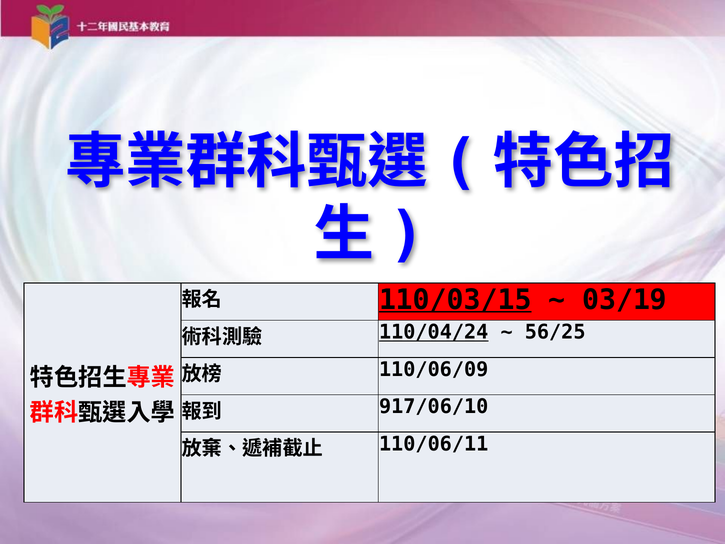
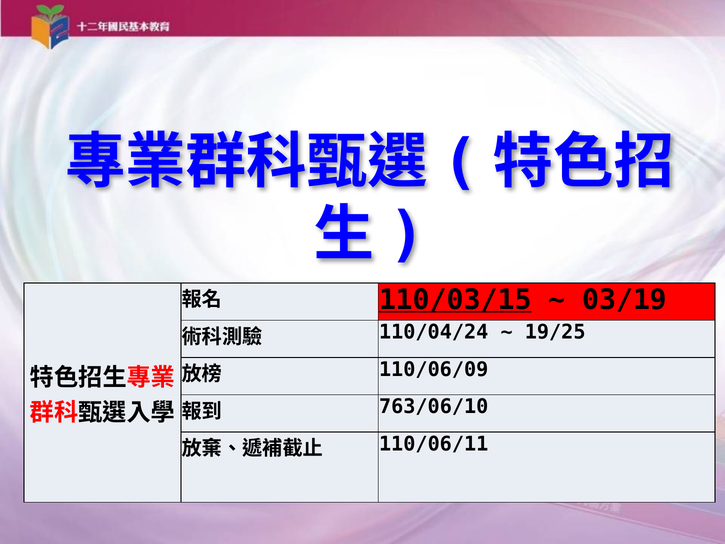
110/04/24 underline: present -> none
56/25: 56/25 -> 19/25
917/06/10: 917/06/10 -> 763/06/10
